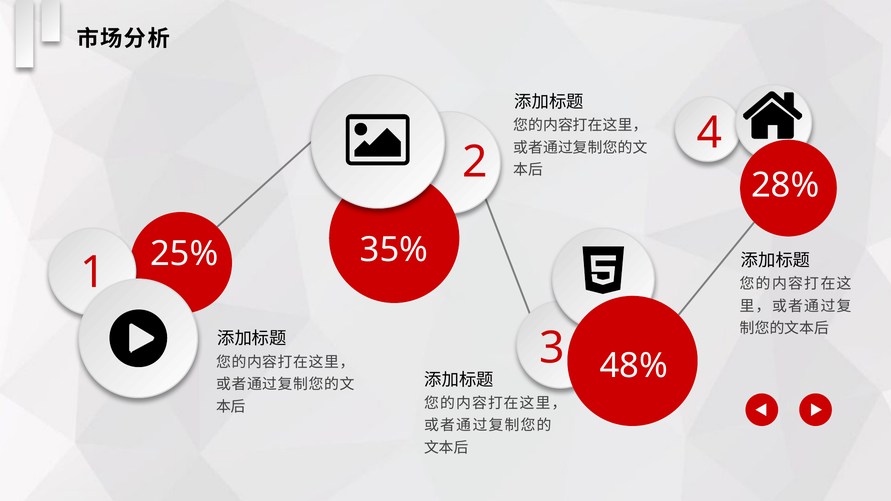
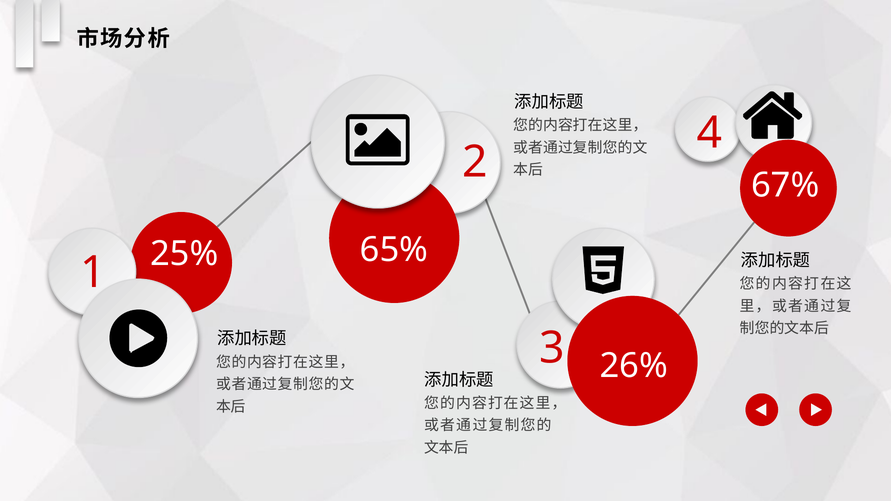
28%: 28% -> 67%
35%: 35% -> 65%
48%: 48% -> 26%
